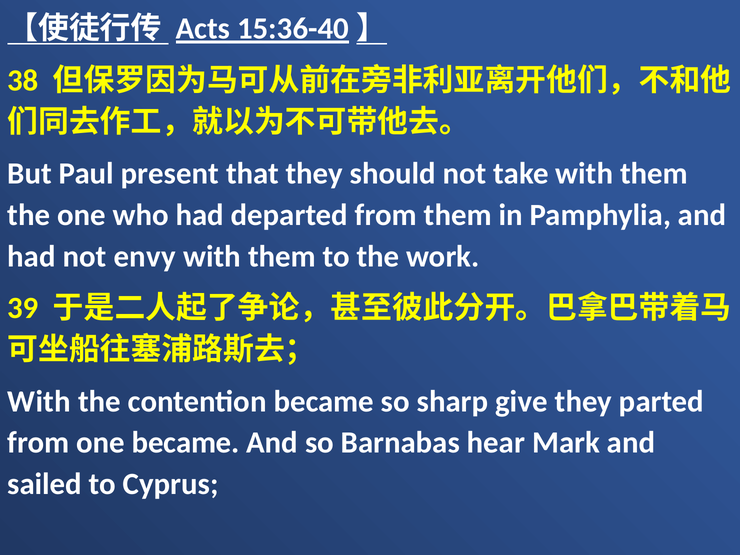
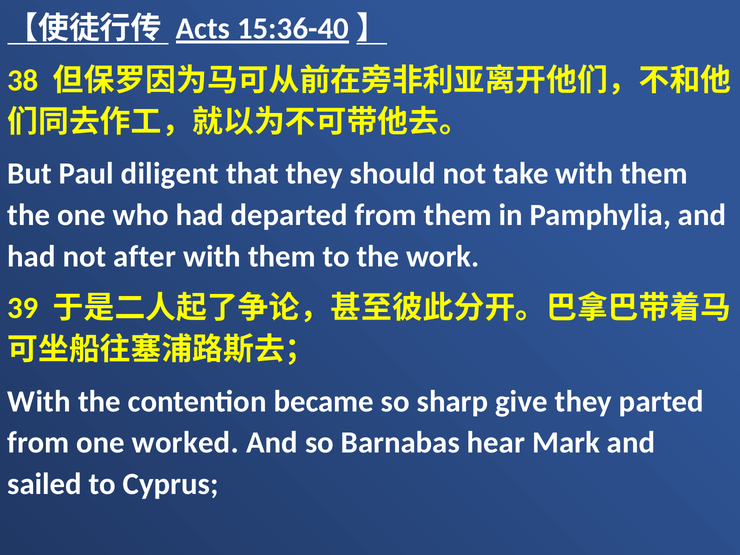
present: present -> diligent
envy: envy -> after
one became: became -> worked
